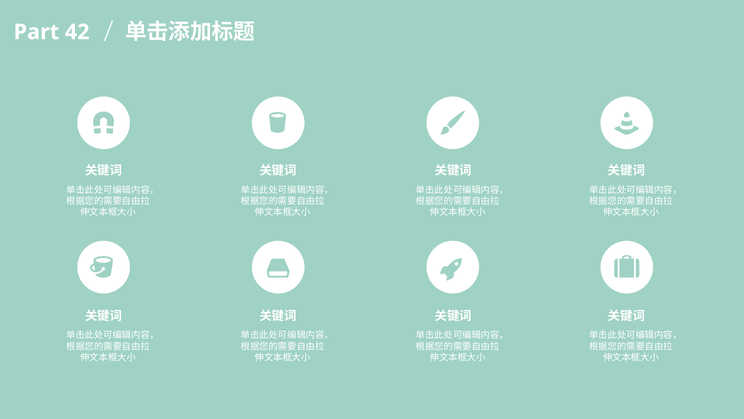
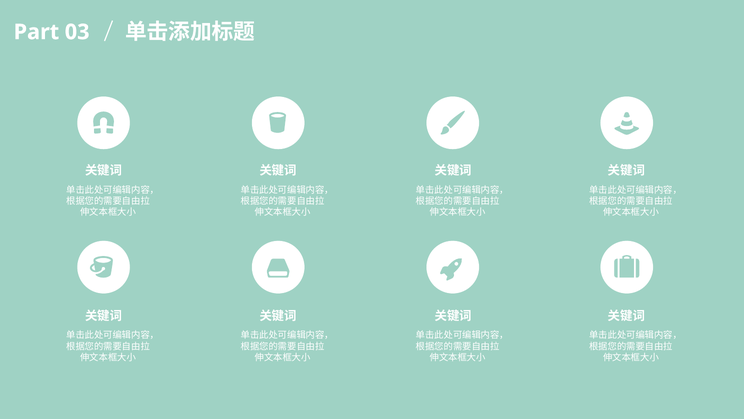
42: 42 -> 03
